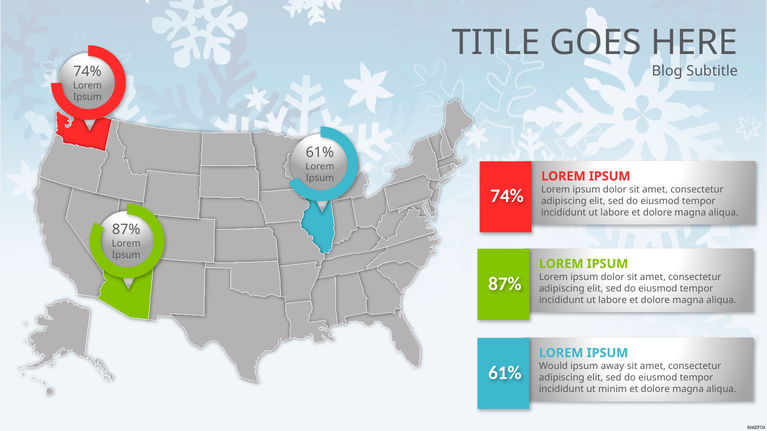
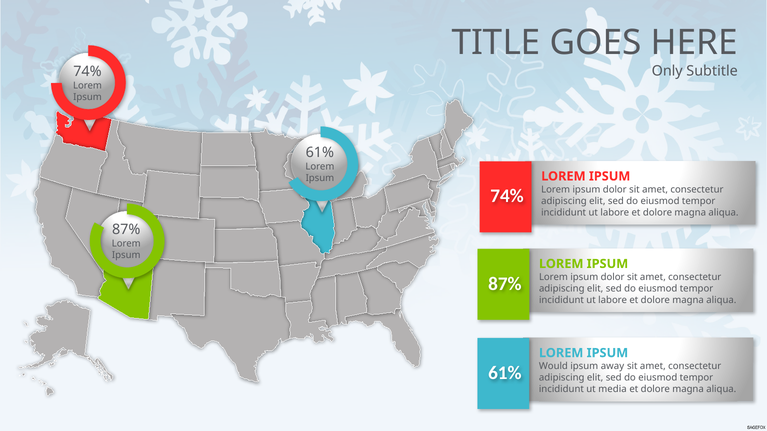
Blog: Blog -> Only
minim: minim -> media
